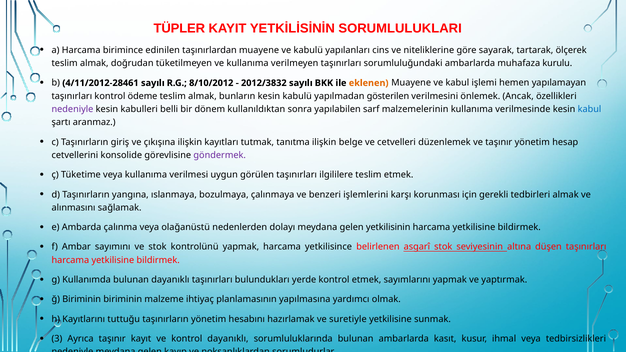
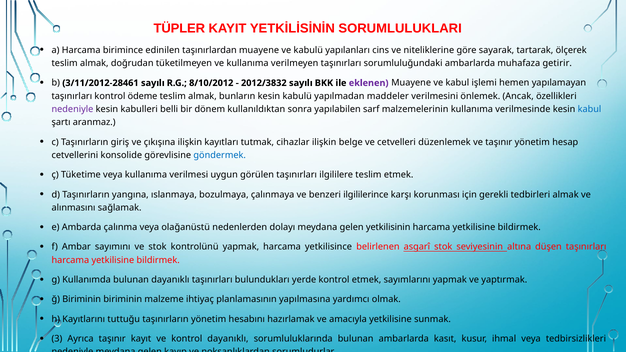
kurulu: kurulu -> getirir
4/11/2012-28461: 4/11/2012-28461 -> 3/11/2012-28461
eklenen colour: orange -> purple
gösterilen: gösterilen -> maddeler
tanıtma: tanıtma -> cihazlar
göndermek colour: purple -> blue
işlemlerini: işlemlerini -> ilgililerince
suretiyle: suretiyle -> amacıyla
